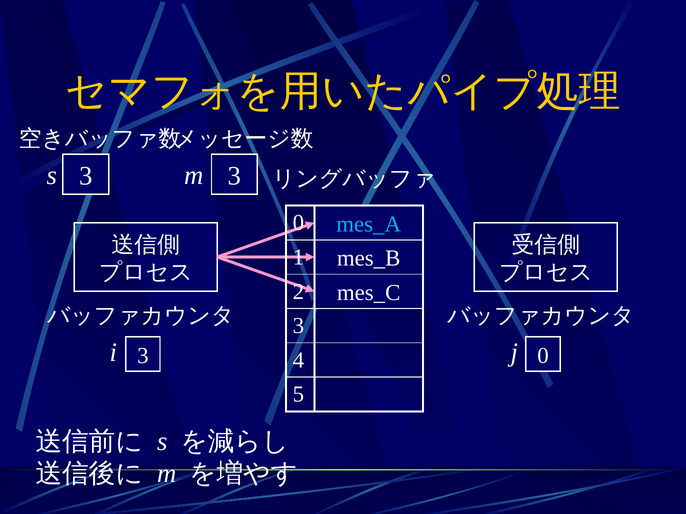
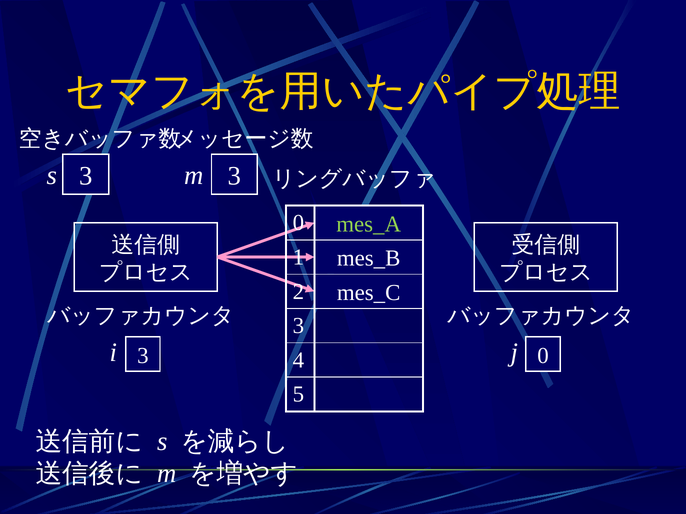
mes_A colour: light blue -> light green
